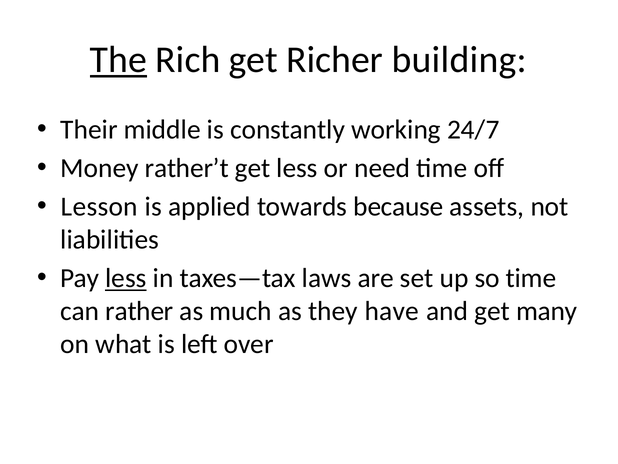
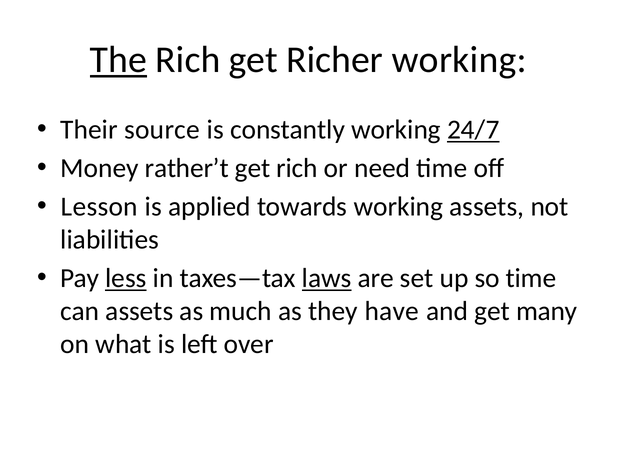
Richer building: building -> working
middle: middle -> source
24/7 underline: none -> present
get less: less -> rich
towards because: because -> working
laws underline: none -> present
can rather: rather -> assets
